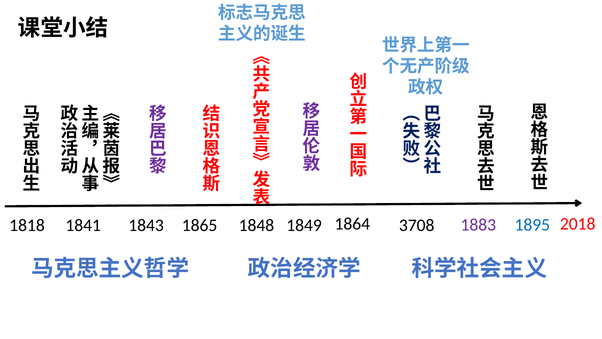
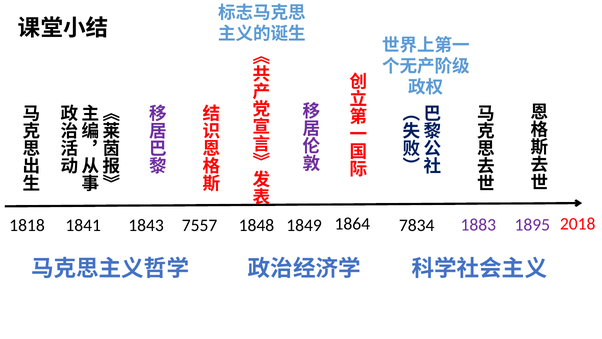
1895 colour: blue -> purple
1865: 1865 -> 7557
3708: 3708 -> 7834
